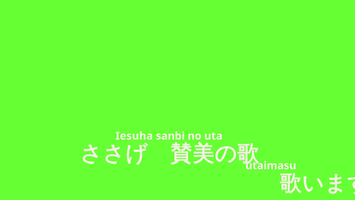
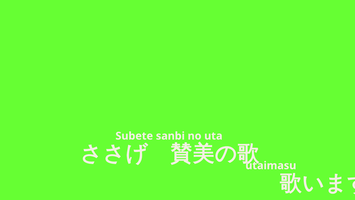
Iesuha: Iesuha -> Subete
